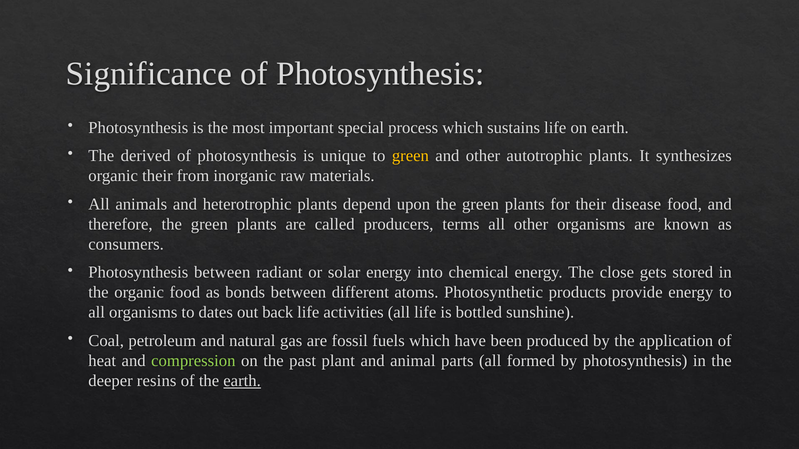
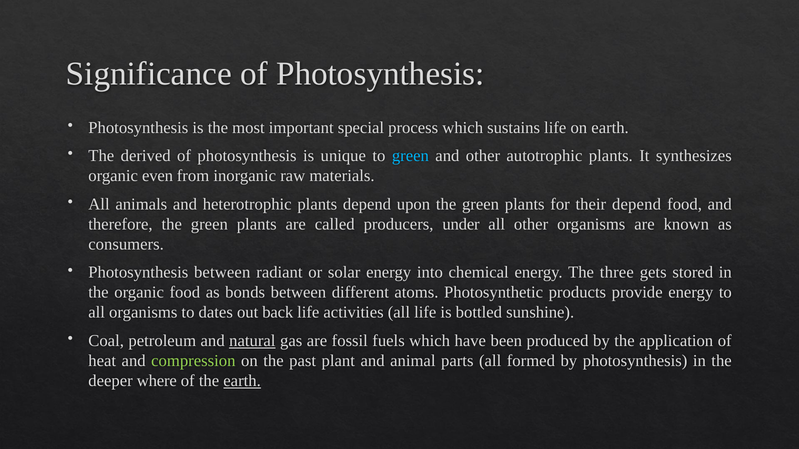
green at (410, 156) colour: yellow -> light blue
organic their: their -> even
their disease: disease -> depend
terms: terms -> under
close: close -> three
natural underline: none -> present
resins: resins -> where
